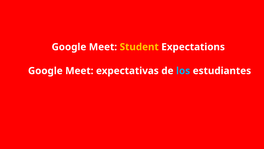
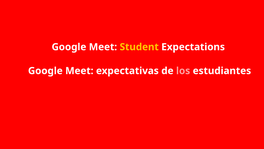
los colour: light blue -> pink
